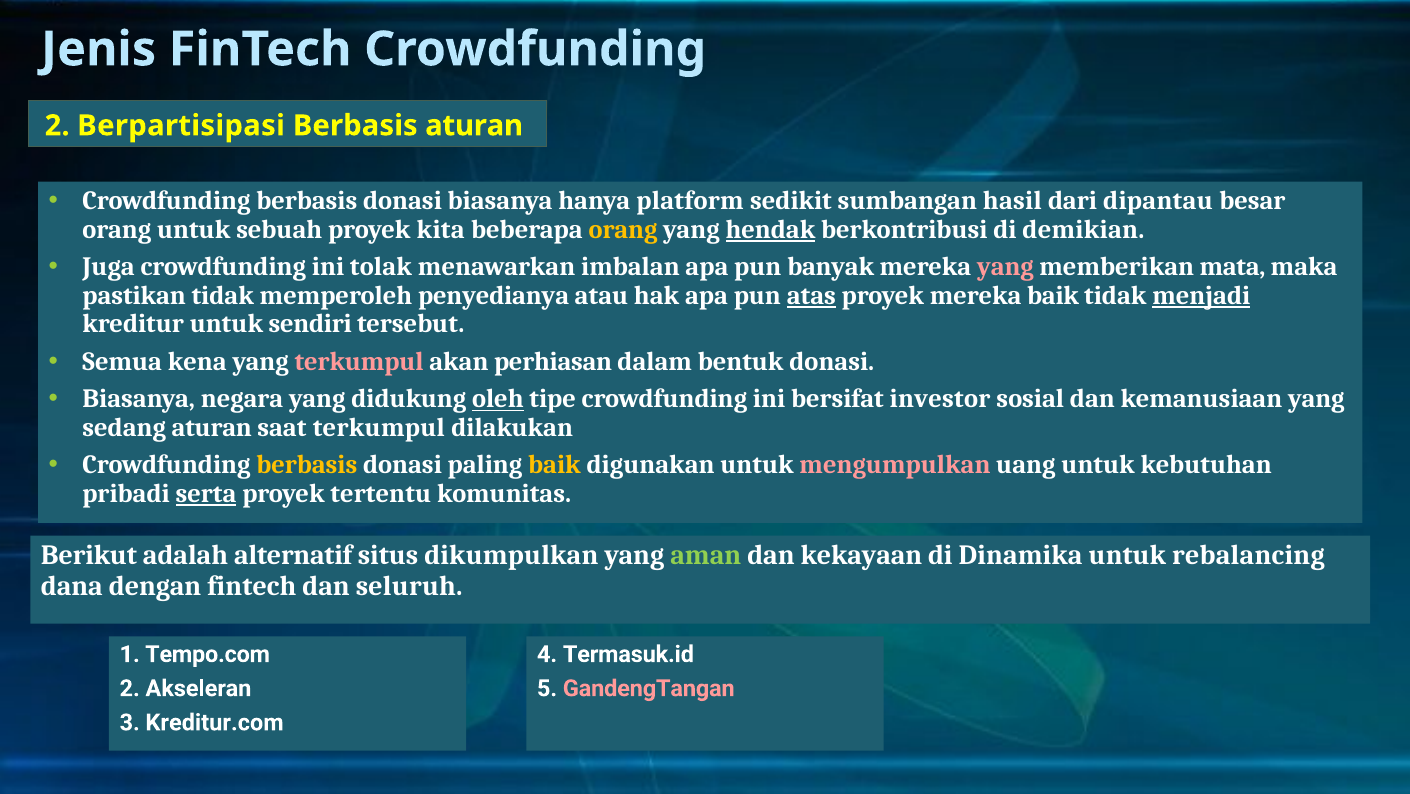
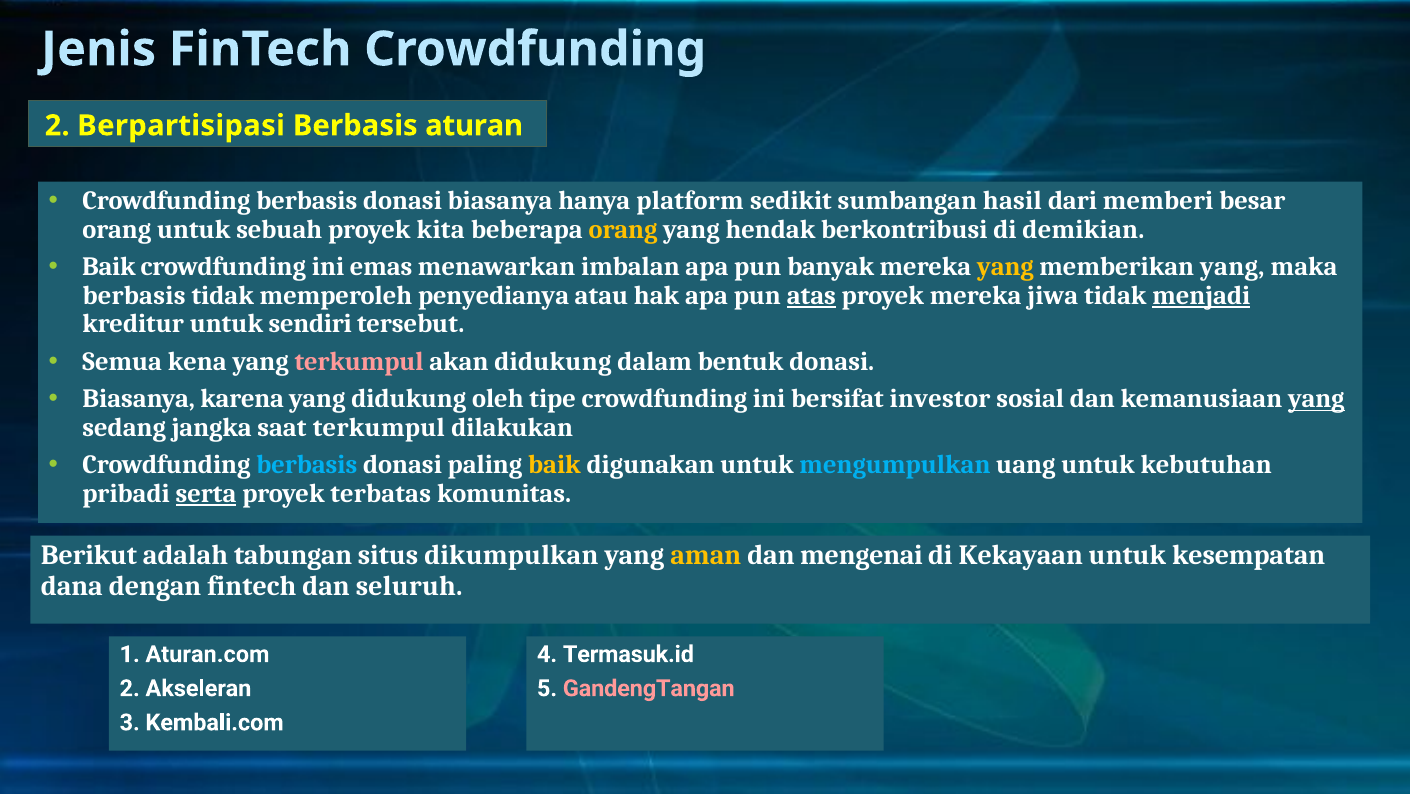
dipantau: dipantau -> memberi
hendak underline: present -> none
Juga at (109, 267): Juga -> Baik
tolak: tolak -> emas
yang at (1005, 267) colour: pink -> yellow
memberikan mata: mata -> yang
pastikan at (134, 295): pastikan -> berbasis
mereka baik: baik -> jiwa
akan perhiasan: perhiasan -> didukung
negara: negara -> karena
oleh underline: present -> none
yang at (1316, 399) underline: none -> present
sedang aturan: aturan -> jangka
berbasis at (307, 465) colour: yellow -> light blue
mengumpulkan colour: pink -> light blue
tertentu: tertentu -> terbatas
alternatif: alternatif -> tabungan
aman colour: light green -> yellow
kekayaan: kekayaan -> mengenai
Dinamika: Dinamika -> Kekayaan
rebalancing: rebalancing -> kesempatan
Tempo.com: Tempo.com -> Aturan.com
Kreditur.com: Kreditur.com -> Kembali.com
